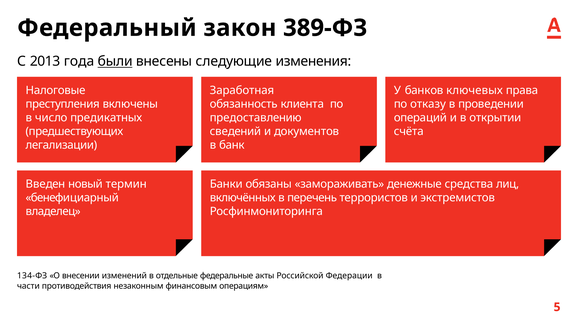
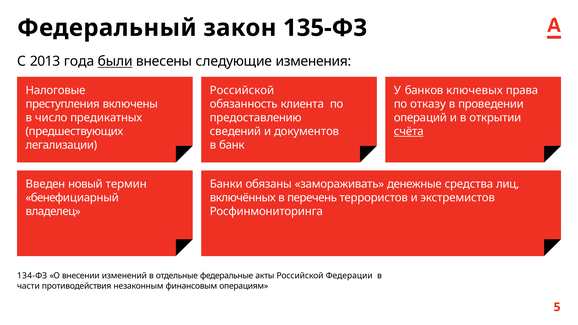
389-ФЗ: 389-ФЗ -> 135-ФЗ
Заработная at (242, 90): Заработная -> Российской
счёта underline: none -> present
